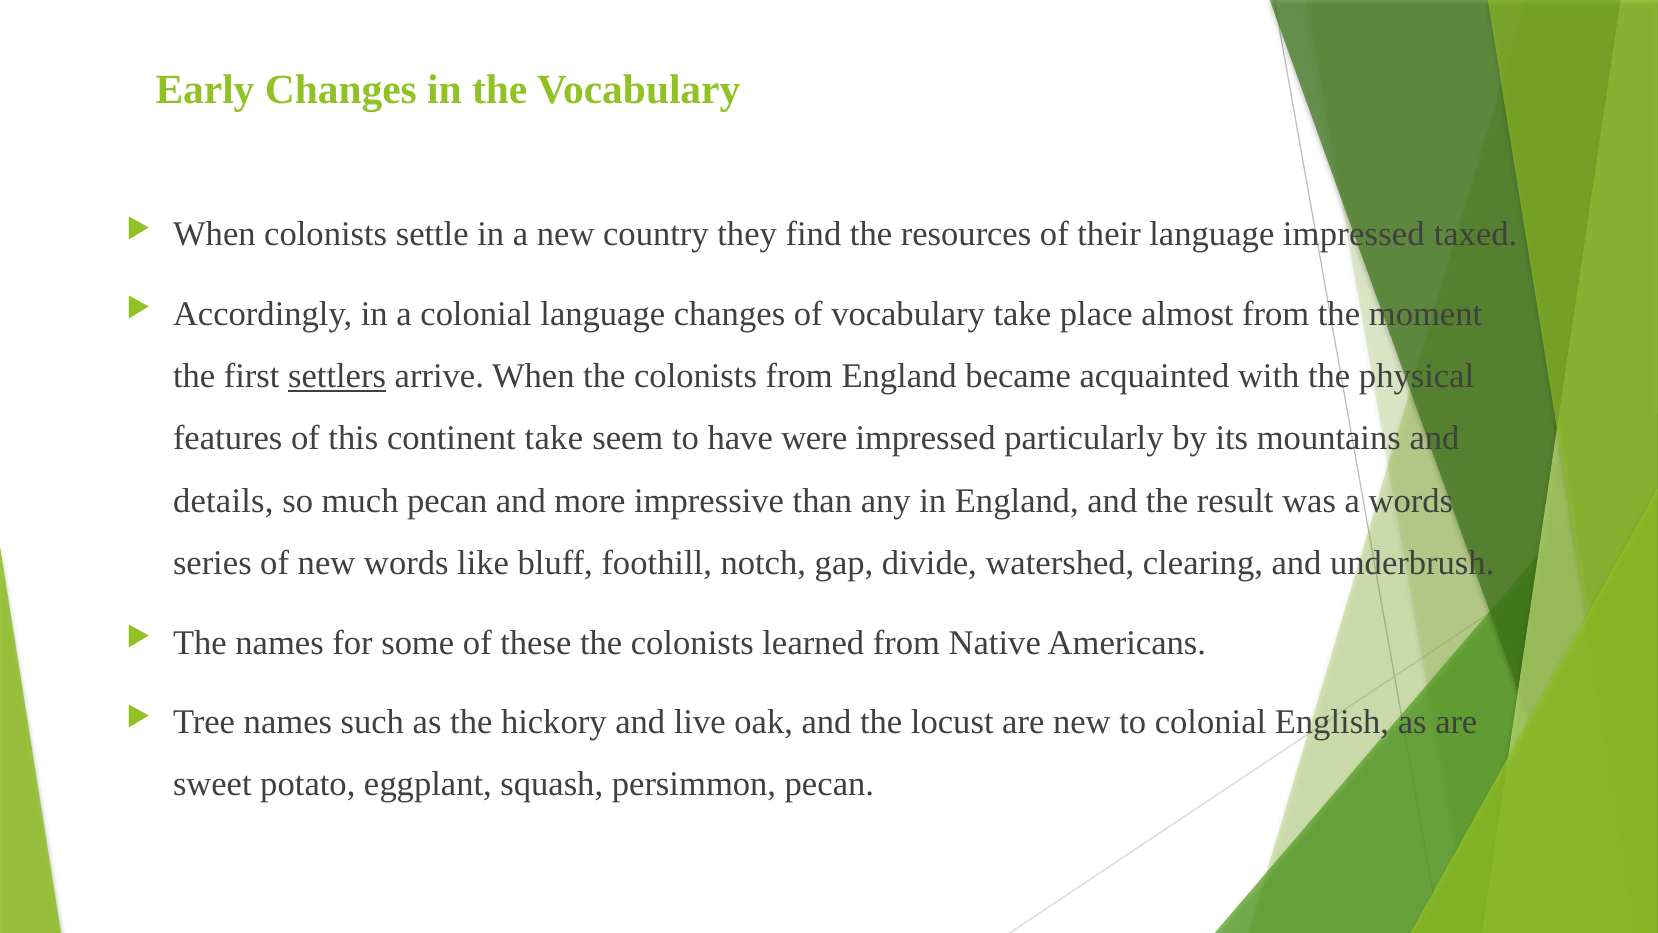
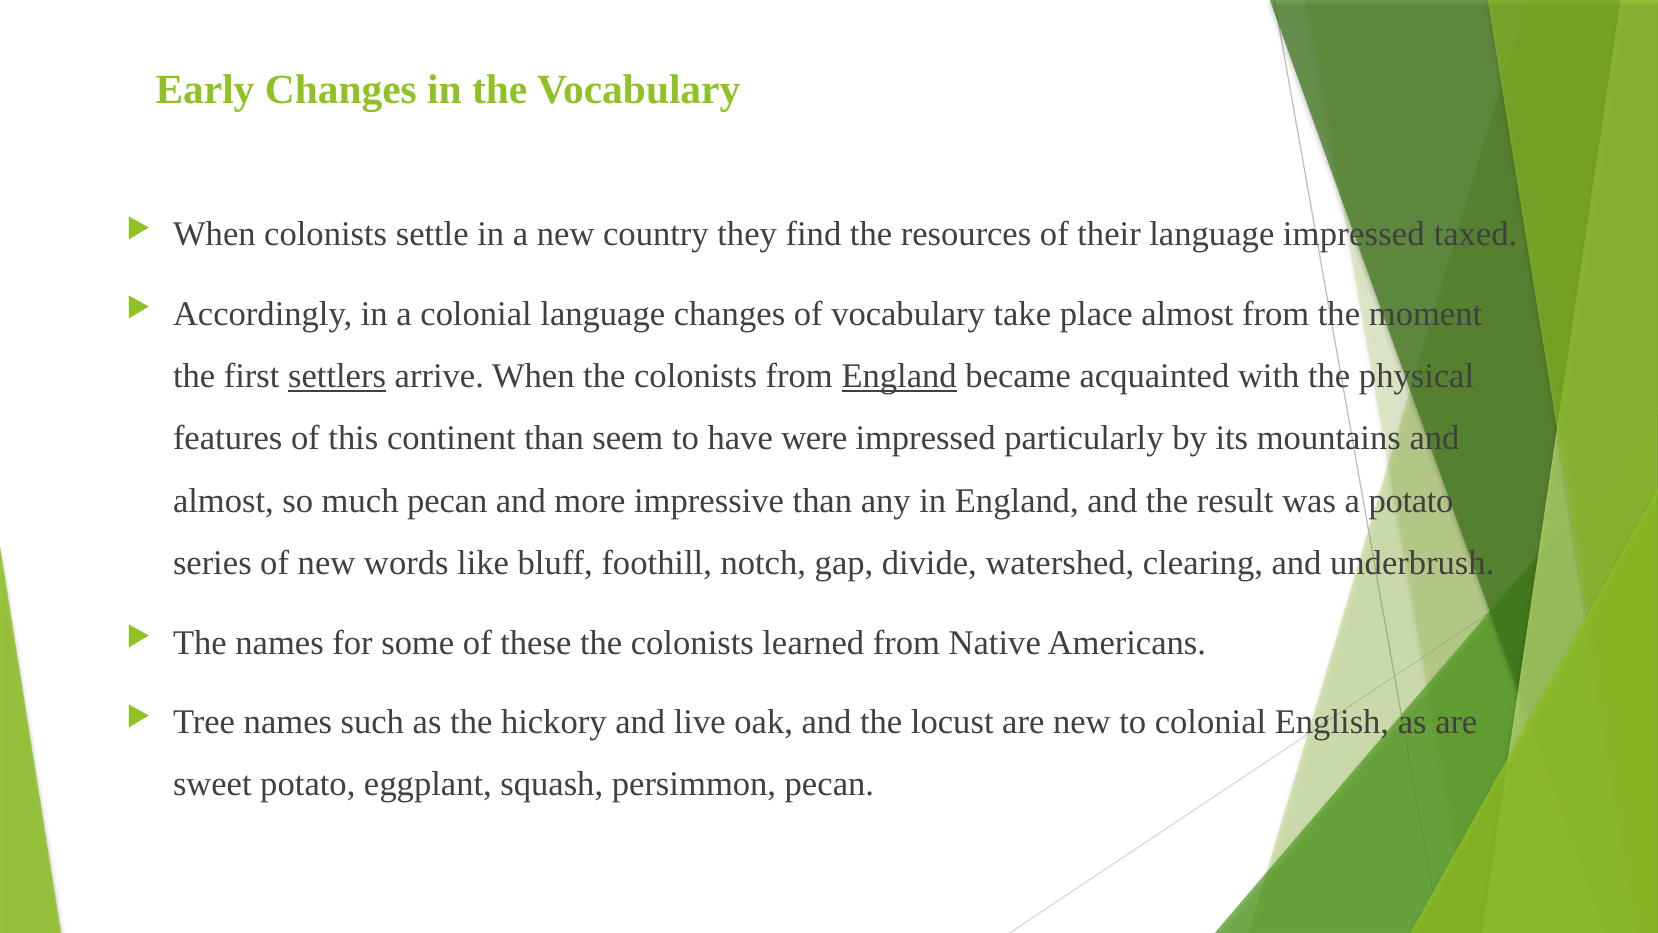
England at (899, 376) underline: none -> present
continent take: take -> than
details at (223, 501): details -> almost
a words: words -> potato
